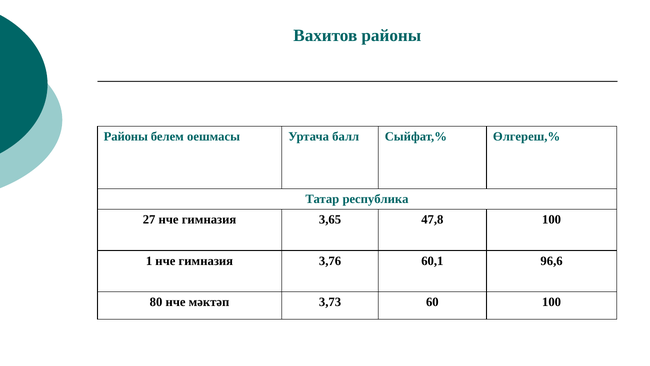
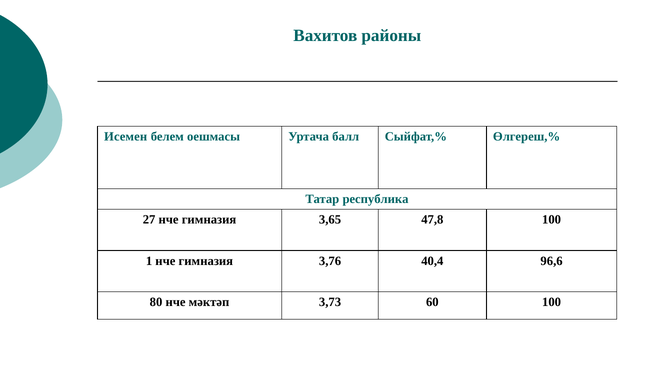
Районы at (126, 136): Районы -> Исемен
60,1: 60,1 -> 40,4
